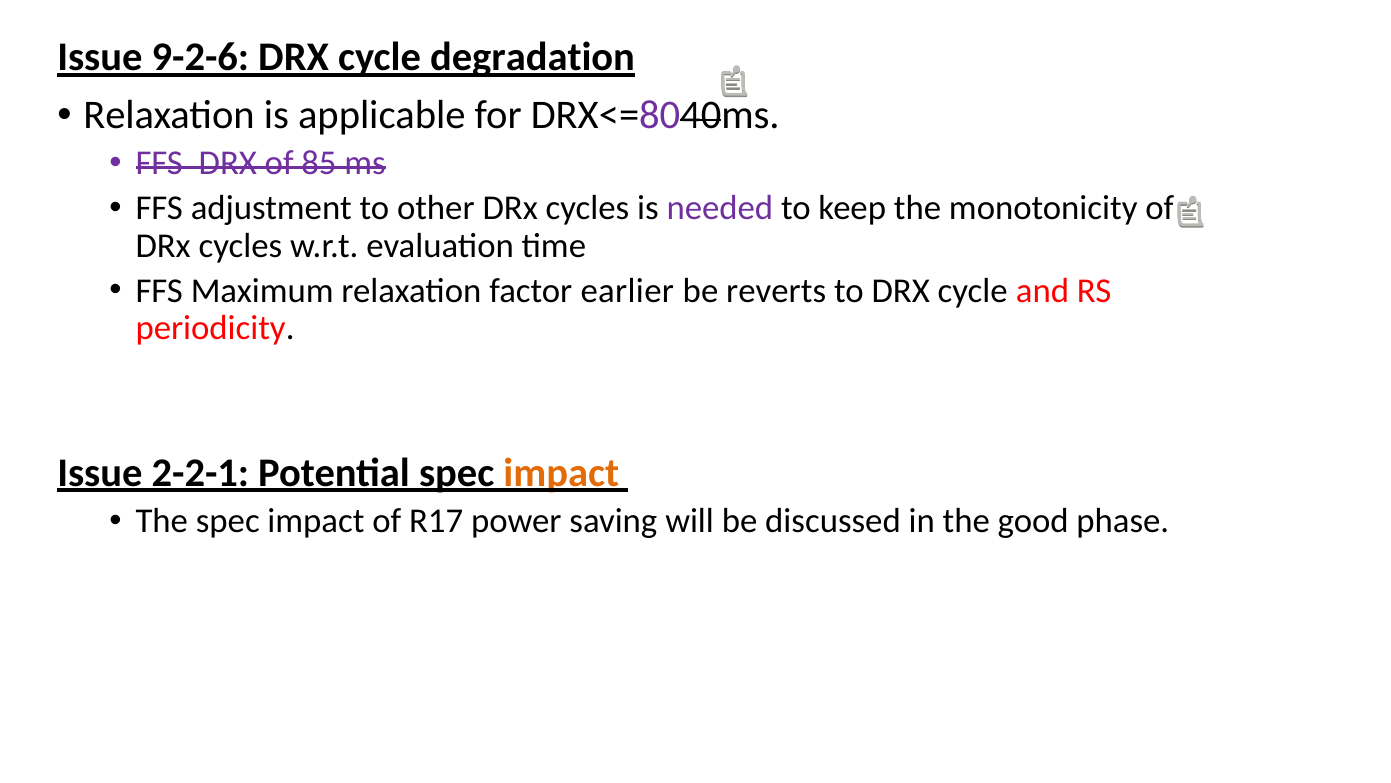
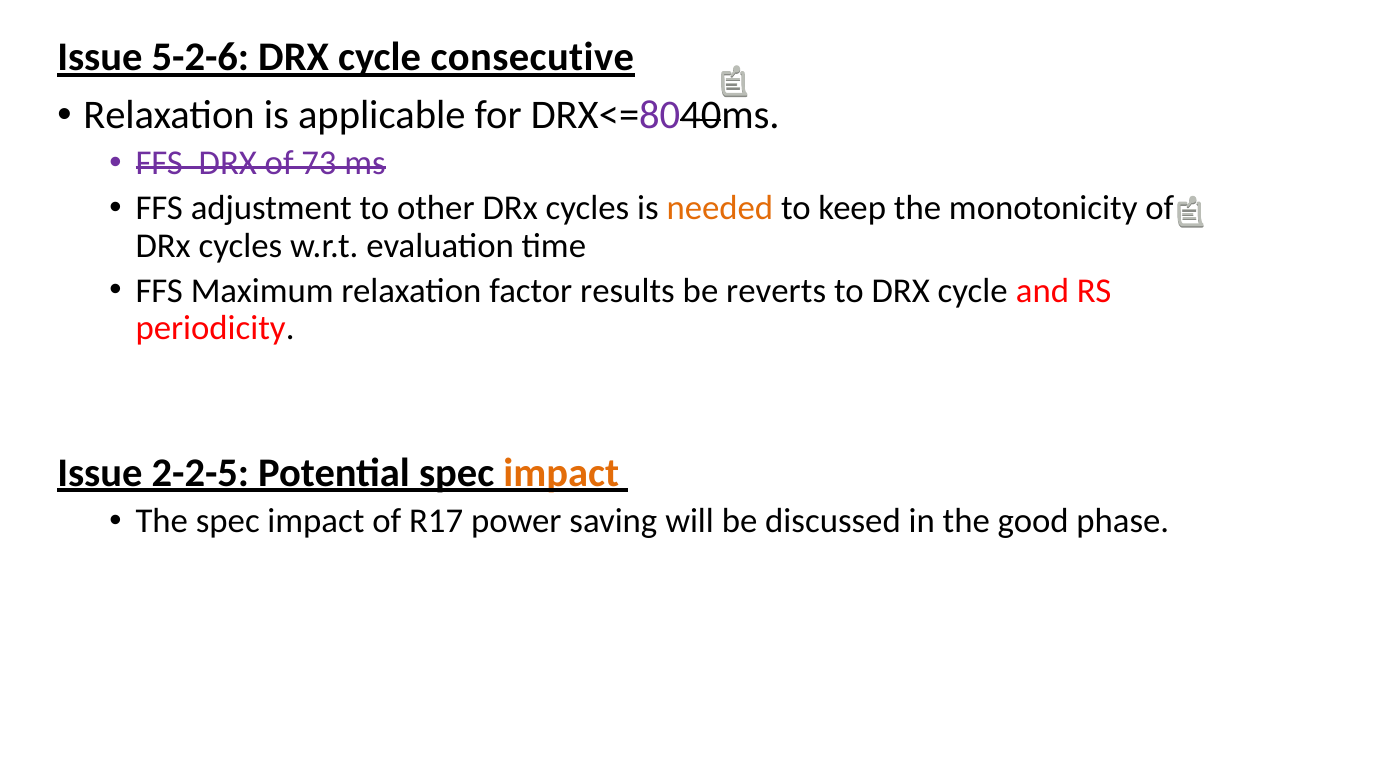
9-2-6: 9-2-6 -> 5-2-6
degradation: degradation -> consecutive
85: 85 -> 73
needed colour: purple -> orange
earlier: earlier -> results
2-2-1: 2-2-1 -> 2-2-5
